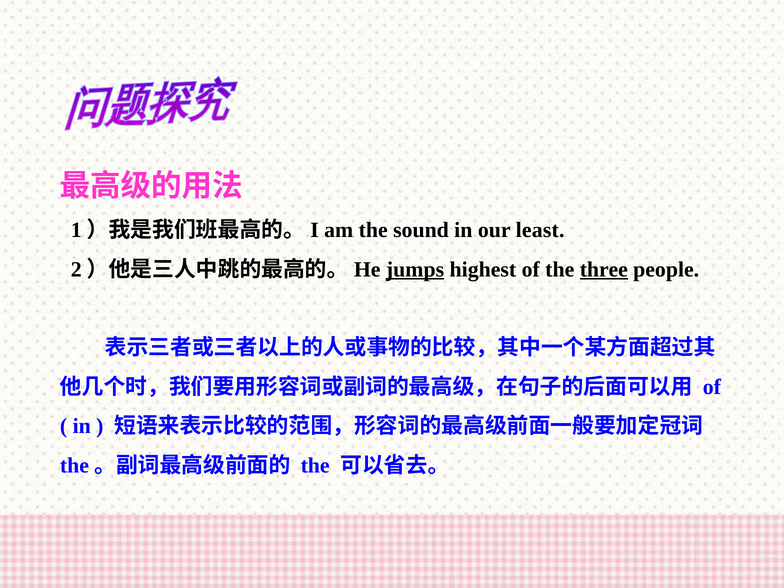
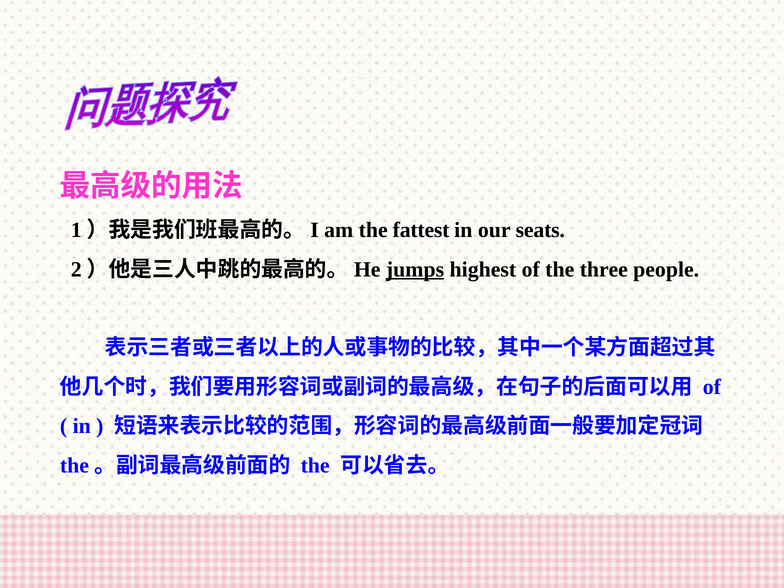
sound: sound -> fattest
least: least -> seats
three underline: present -> none
